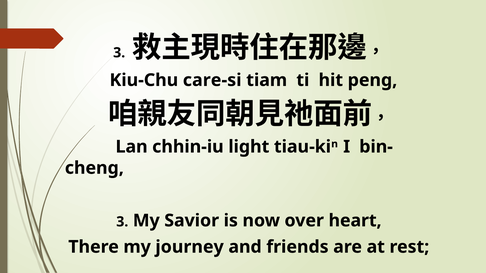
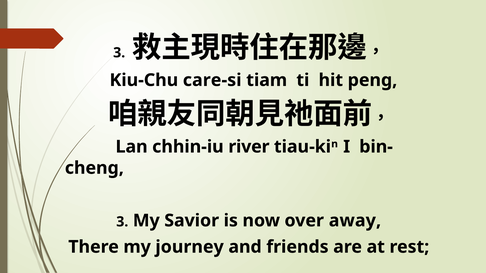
light: light -> river
heart: heart -> away
